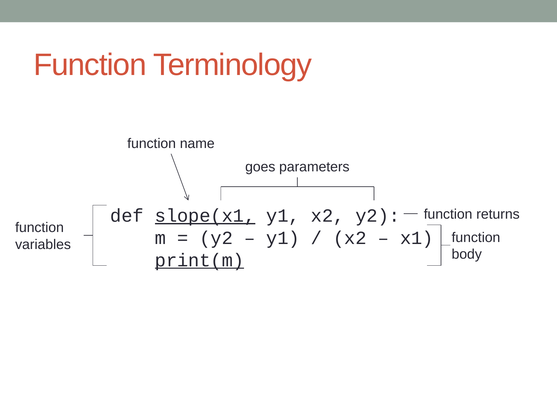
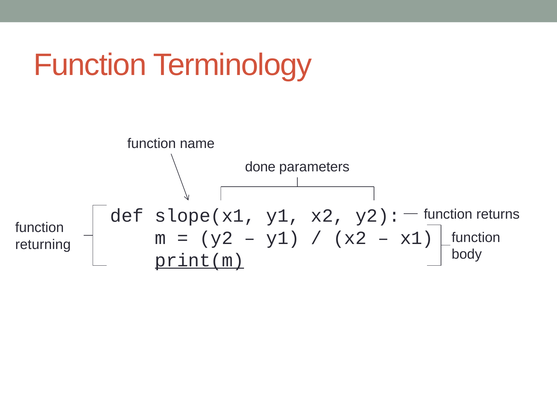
goes: goes -> done
slope(x1 underline: present -> none
variables: variables -> returning
